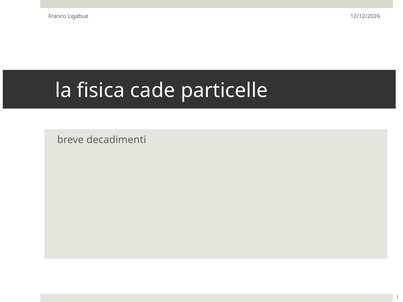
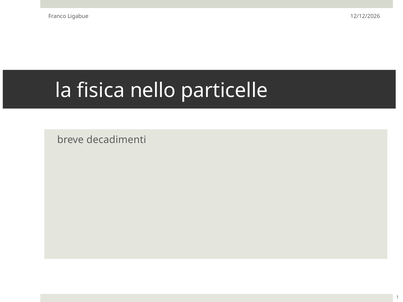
cade: cade -> nello
